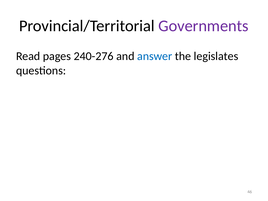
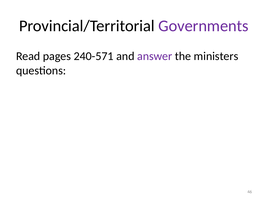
240-276: 240-276 -> 240-571
answer colour: blue -> purple
legislates: legislates -> ministers
